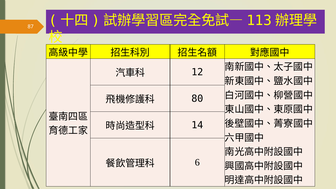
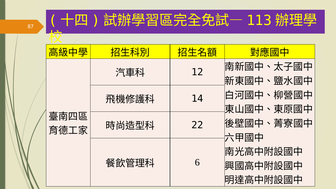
80: 80 -> 14
14: 14 -> 22
